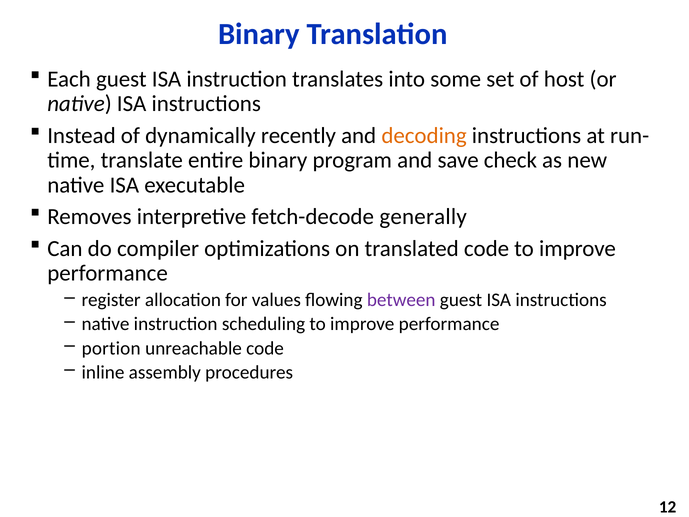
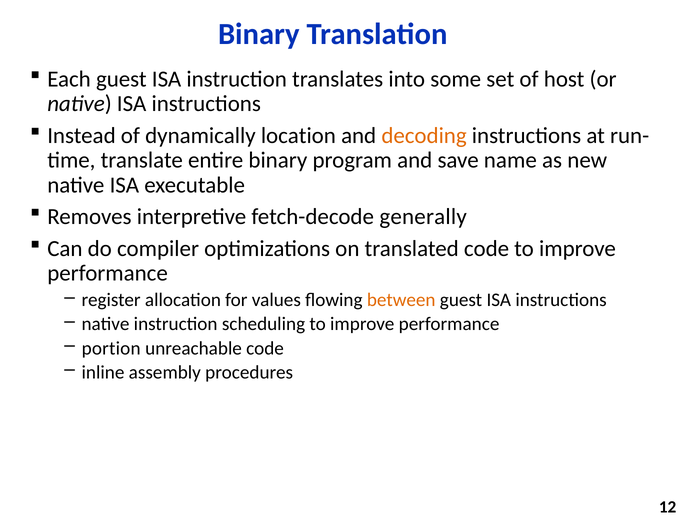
recently: recently -> location
check: check -> name
between colour: purple -> orange
